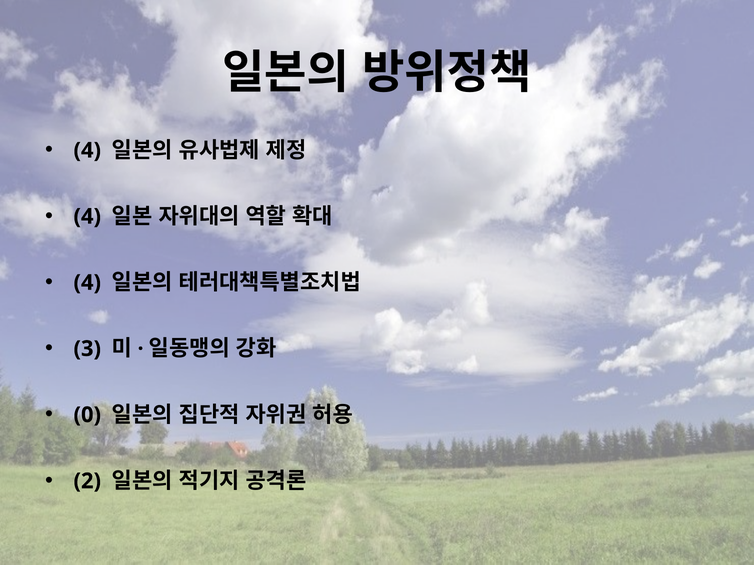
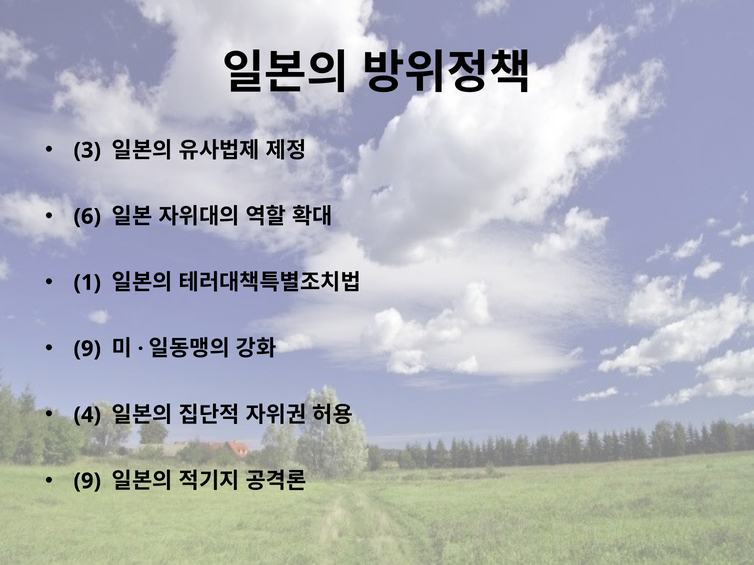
4 at (87, 150): 4 -> 3
4 at (87, 217): 4 -> 6
4 at (87, 283): 4 -> 1
3 at (87, 349): 3 -> 9
0: 0 -> 4
2 at (87, 481): 2 -> 9
